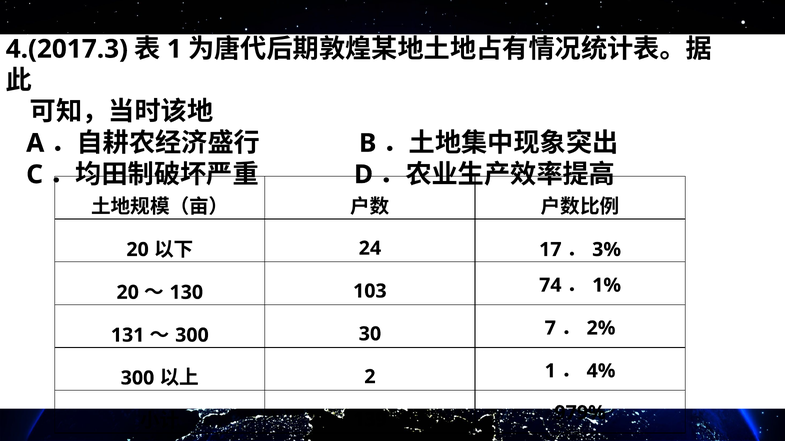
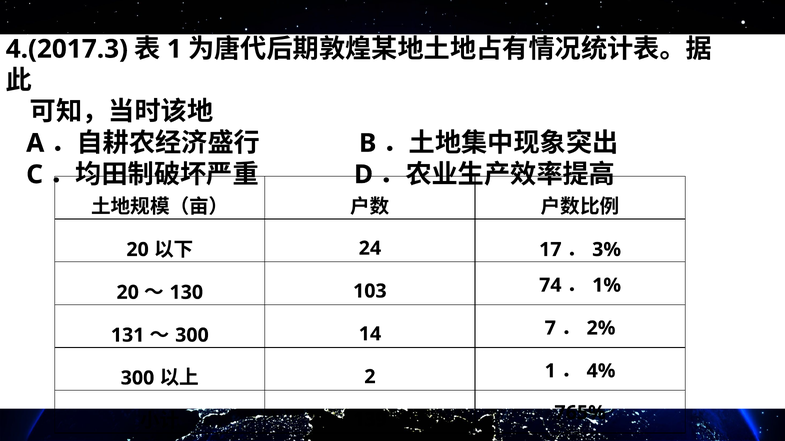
30: 30 -> 14
979%: 979% -> 765%
